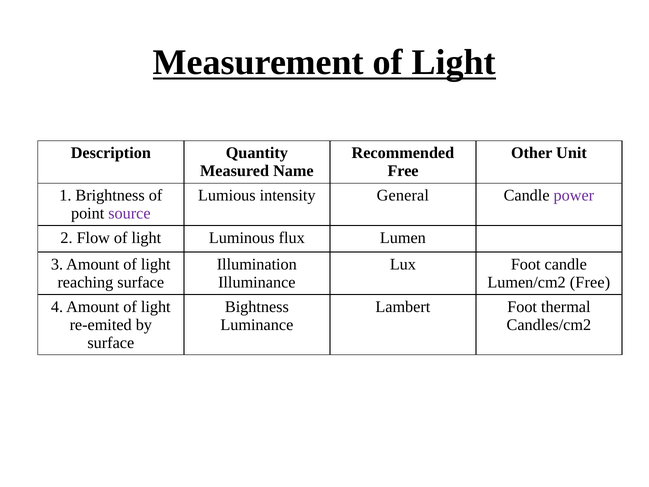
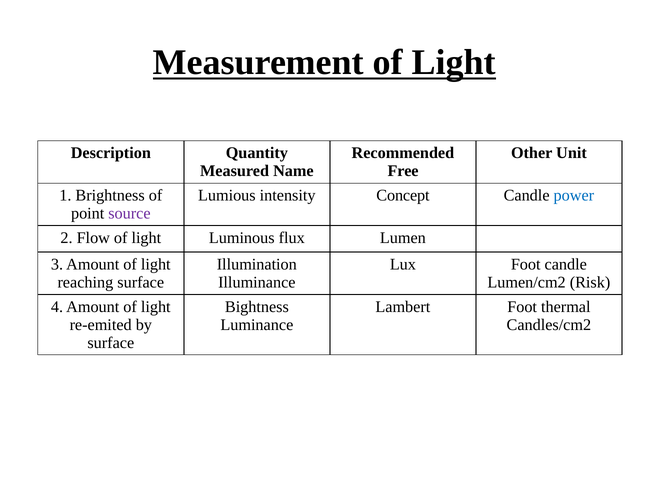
General: General -> Concept
power colour: purple -> blue
Lumen/cm2 Free: Free -> Risk
